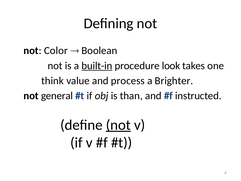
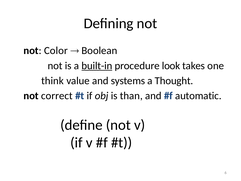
process: process -> systems
Brighter: Brighter -> Thought
general: general -> correct
instructed: instructed -> automatic
not at (118, 125) underline: present -> none
